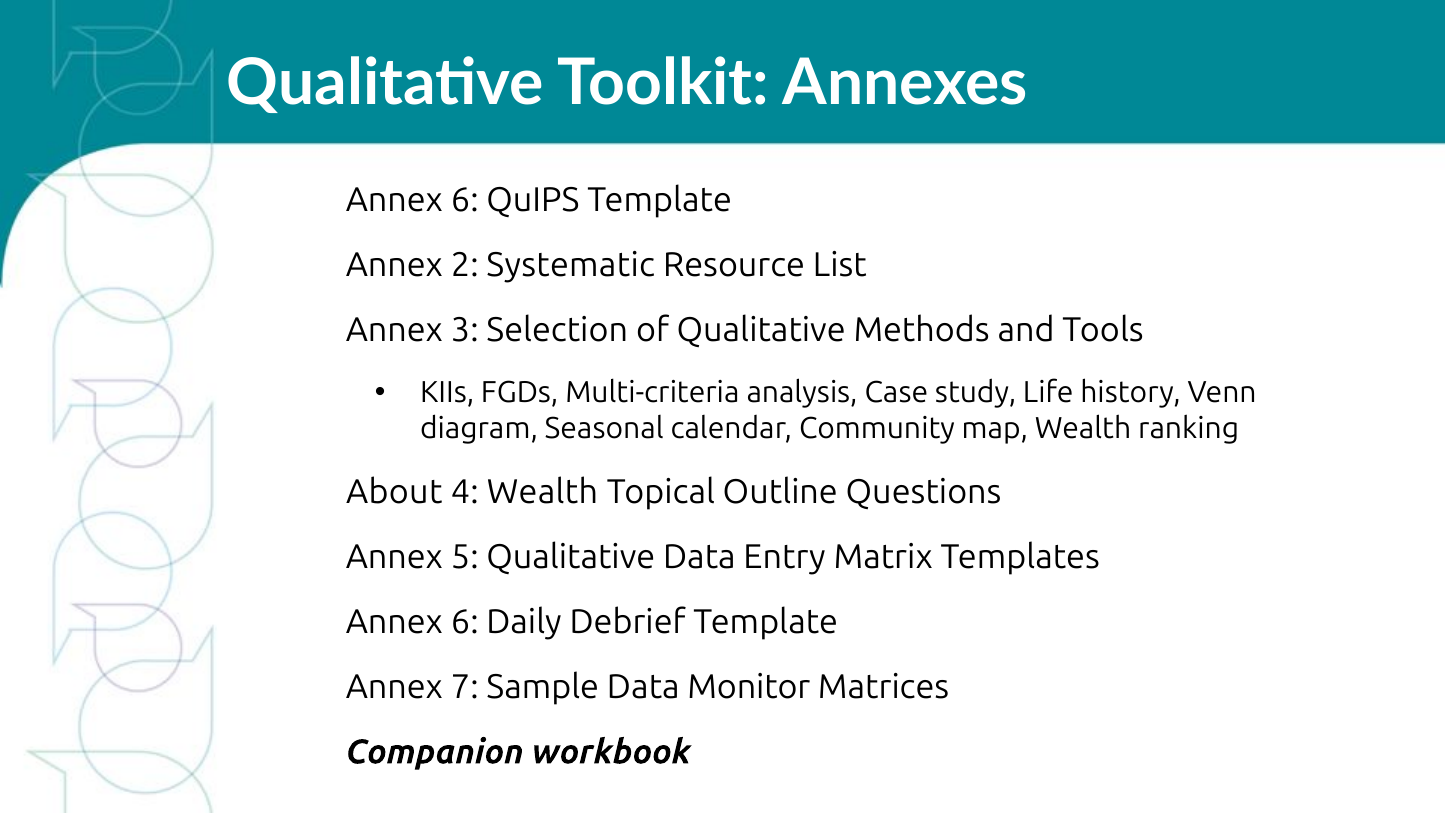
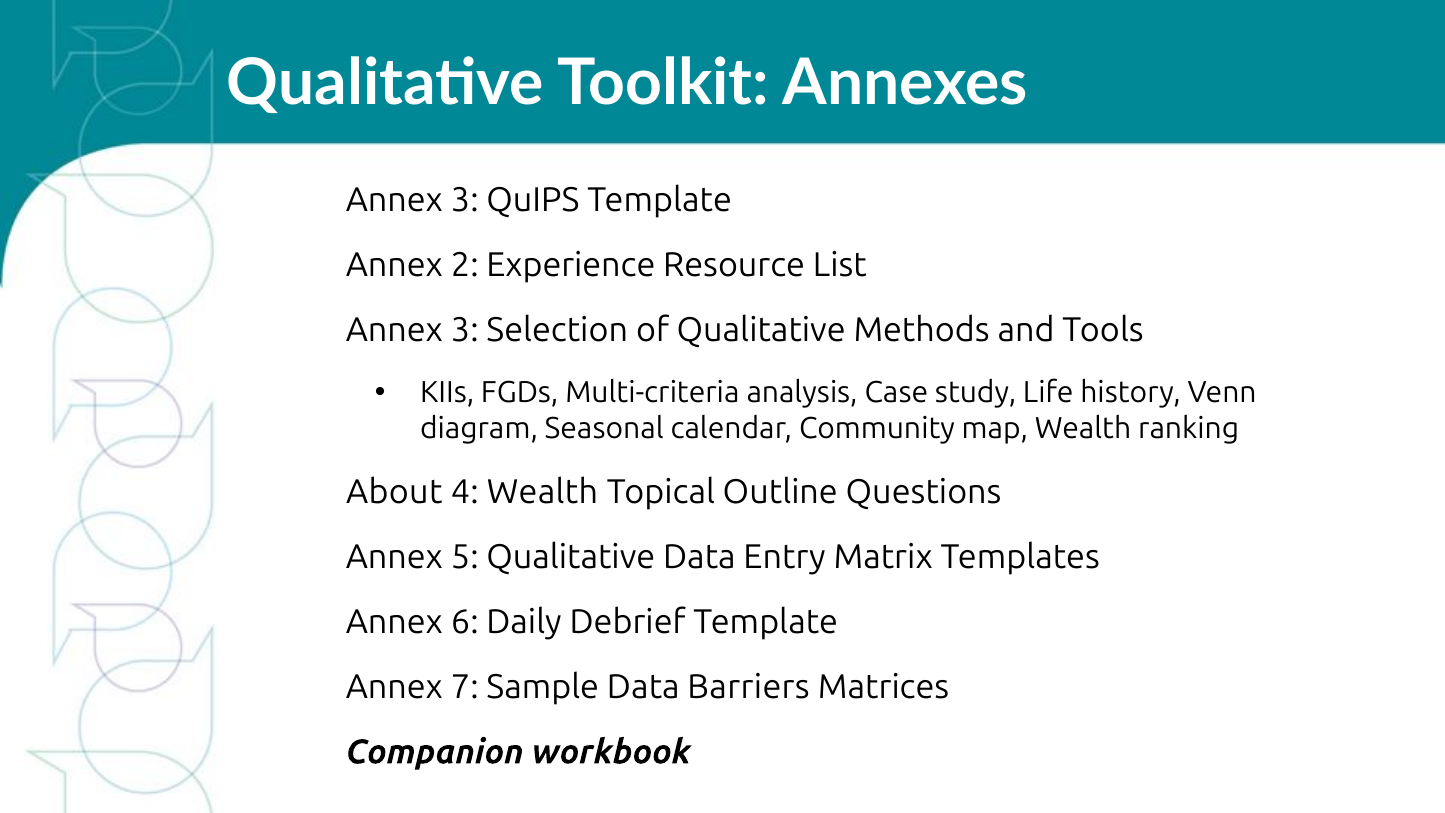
6 at (465, 200): 6 -> 3
Systematic: Systematic -> Experience
Monitor: Monitor -> Barriers
